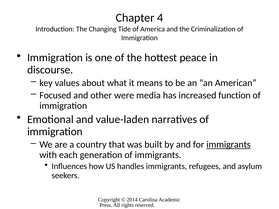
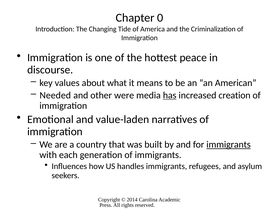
4: 4 -> 0
Focused: Focused -> Needed
has underline: none -> present
function: function -> creation
